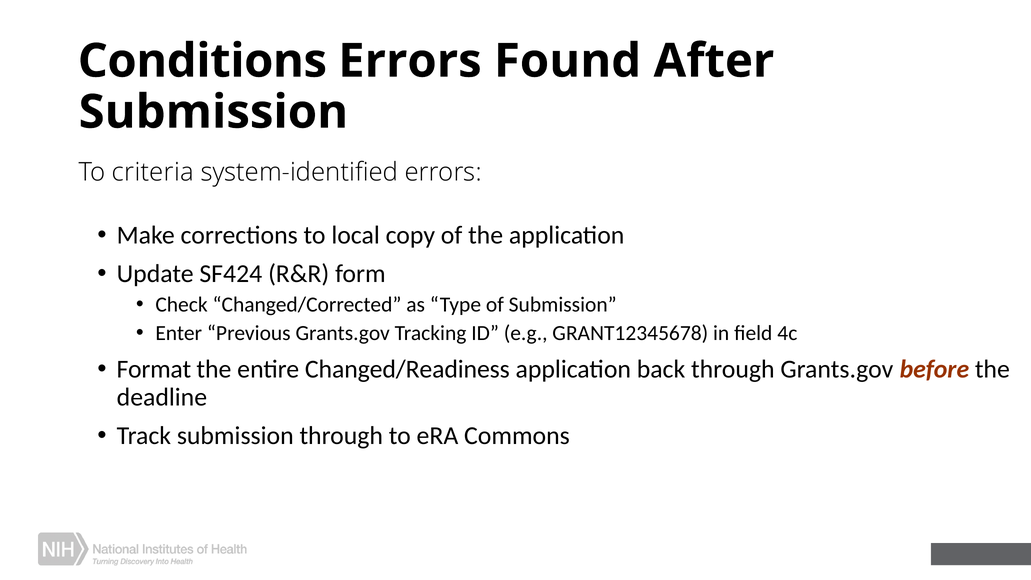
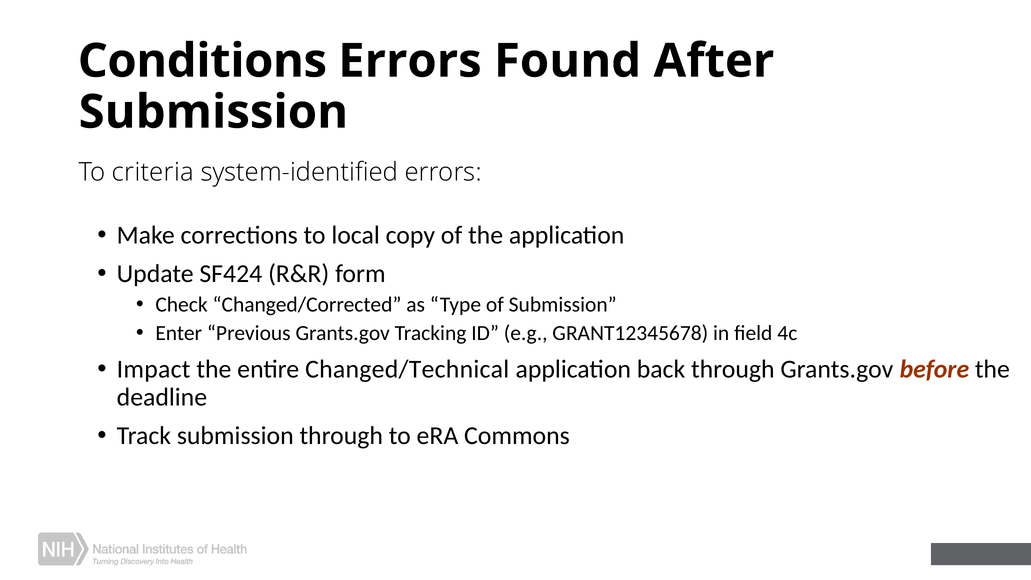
Format: Format -> Impact
Changed/Readiness: Changed/Readiness -> Changed/Technical
